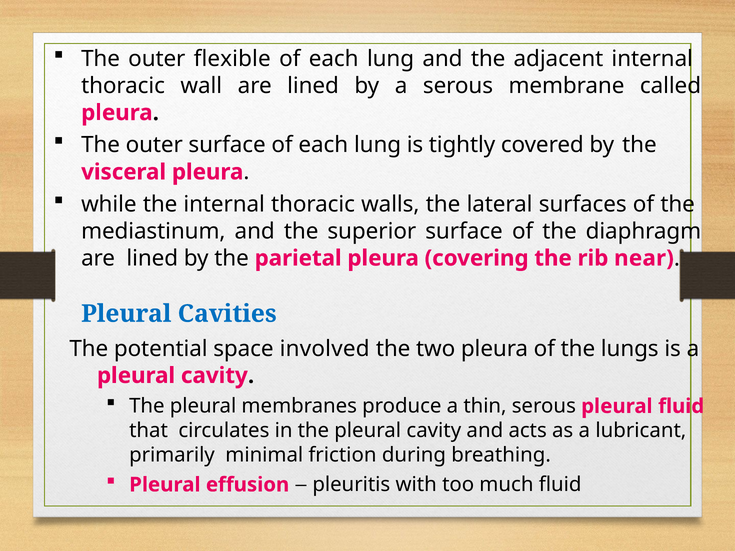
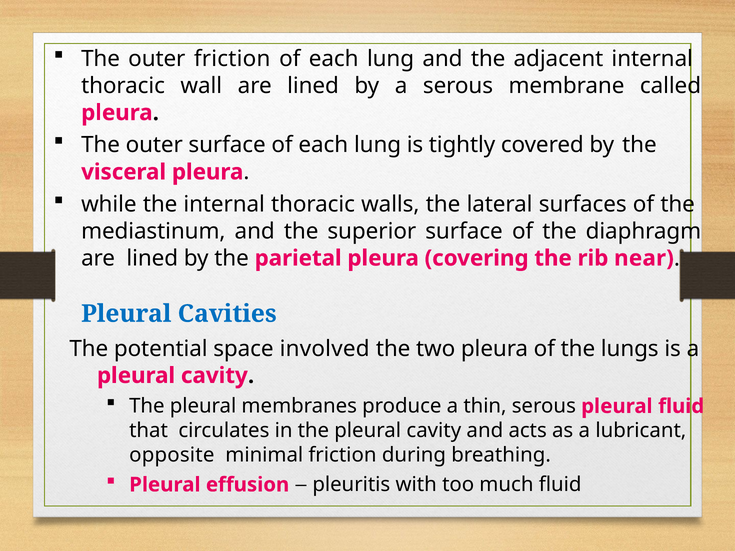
outer flexible: flexible -> friction
primarily: primarily -> opposite
